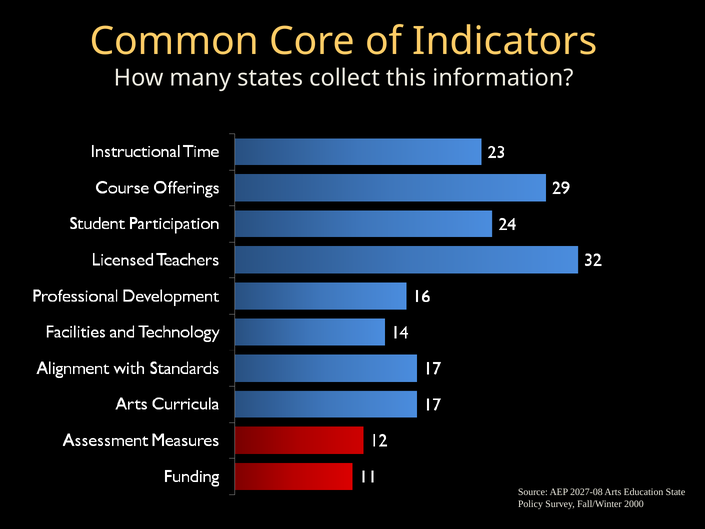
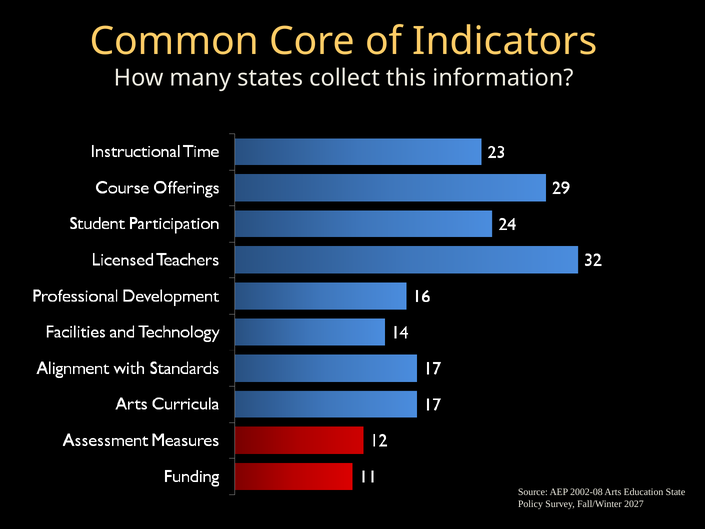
2027-08: 2027-08 -> 2002-08
2000: 2000 -> 2027
